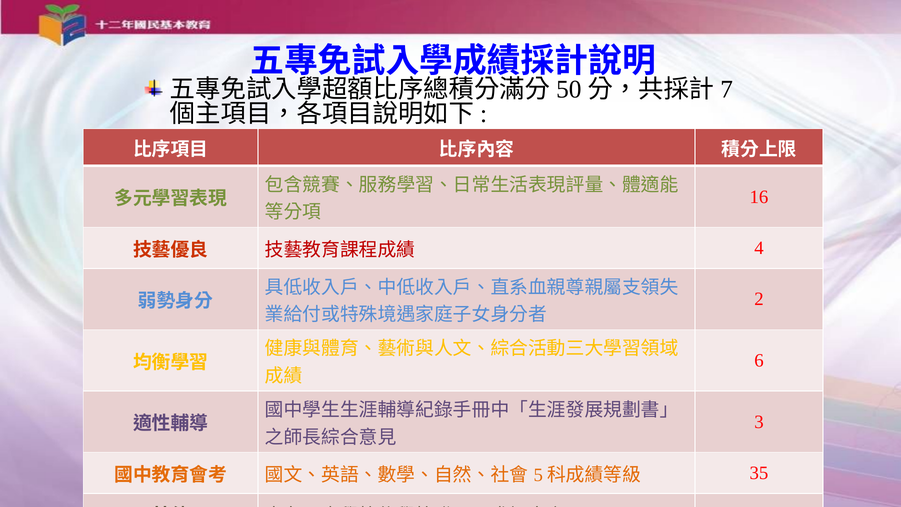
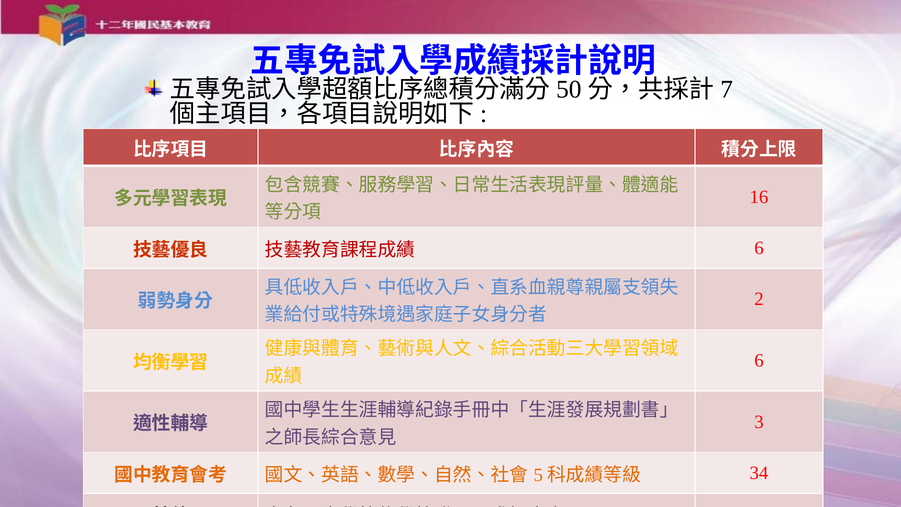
4 at (759, 248): 4 -> 6
35: 35 -> 34
